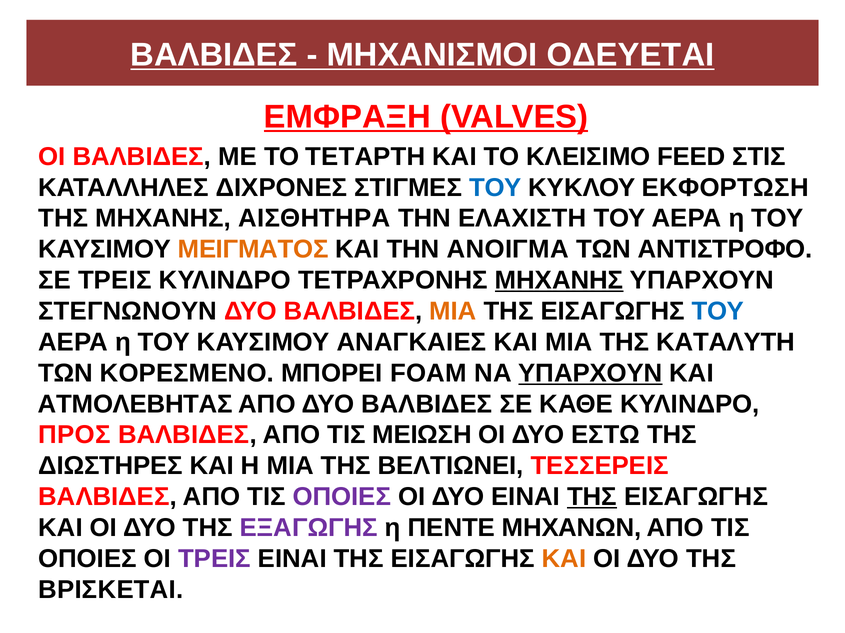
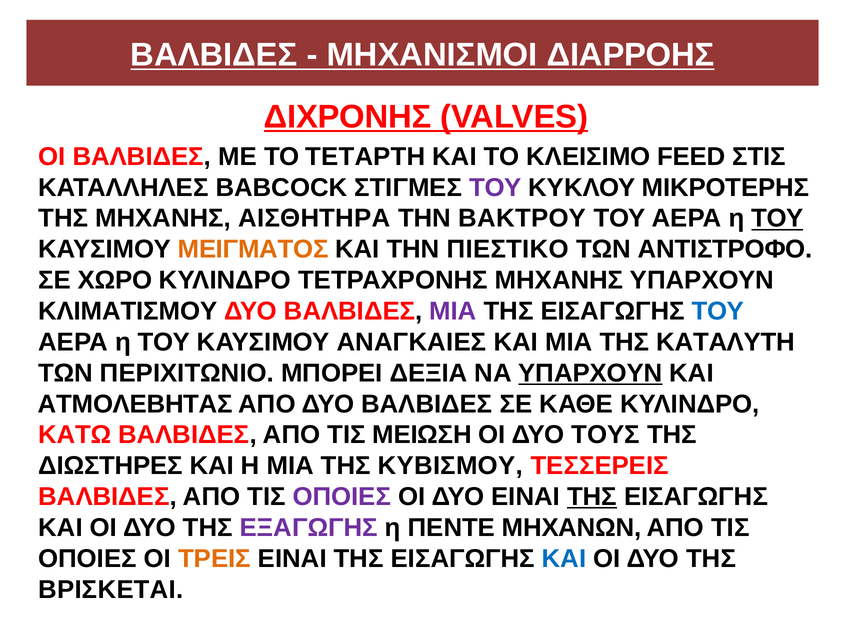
ΟΔΕΥΕΤΑΙ: ΟΔΕΥΕΤΑΙ -> ΔΙΑΡΡΟΗΣ
ΕΜΦΡΑΞΗ: ΕΜΦΡΑΞΗ -> ΔΙΧΡΟΝΗΣ
ΔΙΧΡΟΝΕΣ: ΔΙΧΡΟΝΕΣ -> BABCOCK
ΤΟΥ at (495, 188) colour: blue -> purple
ΕΚΦΟΡΤΩΣΗ: ΕΚΦΟΡΤΩΣΗ -> ΜΙΚΡΟΤΕΡΗΣ
ΕΛΑΧΙΣΤΗ: ΕΛΑΧΙΣΤΗ -> ΒΑΚΤΡΟΥ
ΤΟΥ at (777, 219) underline: none -> present
ΑΝΟΙΓΜΑ: ΑΝΟΙΓΜΑ -> ΠΙΕΣΤΙΚΟ
ΣΕ ΤΡΕΙΣ: ΤΡΕΙΣ -> ΧΩΡΟ
ΜΗΧΑΝΗΣ at (559, 281) underline: present -> none
ΣΤΕΓΝΩΝΟΥΝ: ΣΤΕΓΝΩΝΟΥΝ -> ΚΛΙΜΑΤΙΣΜΟΥ
ΜΙΑ at (453, 312) colour: orange -> purple
ΚΟΡΕΣΜΕΝΟ: ΚΟΡΕΣΜΕΝΟ -> ΠΕΡΙΧΙΤΩΝΙΟ
FOAM: FOAM -> ΔΕΞΙΑ
ΠΡΟΣ: ΠΡΟΣ -> ΚΑΤΩ
ΕΣΤΩ: ΕΣΤΩ -> ΤΟΥΣ
ΒΕΛΤΙΩΝΕΙ: ΒΕΛΤΙΩΝΕΙ -> ΚΥΒΙΣΜΟΥ
ΤΡΕΙΣ at (215, 559) colour: purple -> orange
ΚΑΙ at (564, 559) colour: orange -> blue
